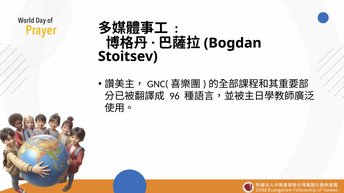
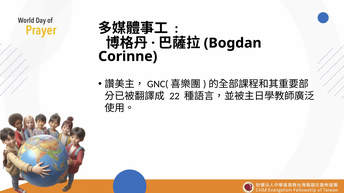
Stoitsev: Stoitsev -> Corinne
96: 96 -> 22
